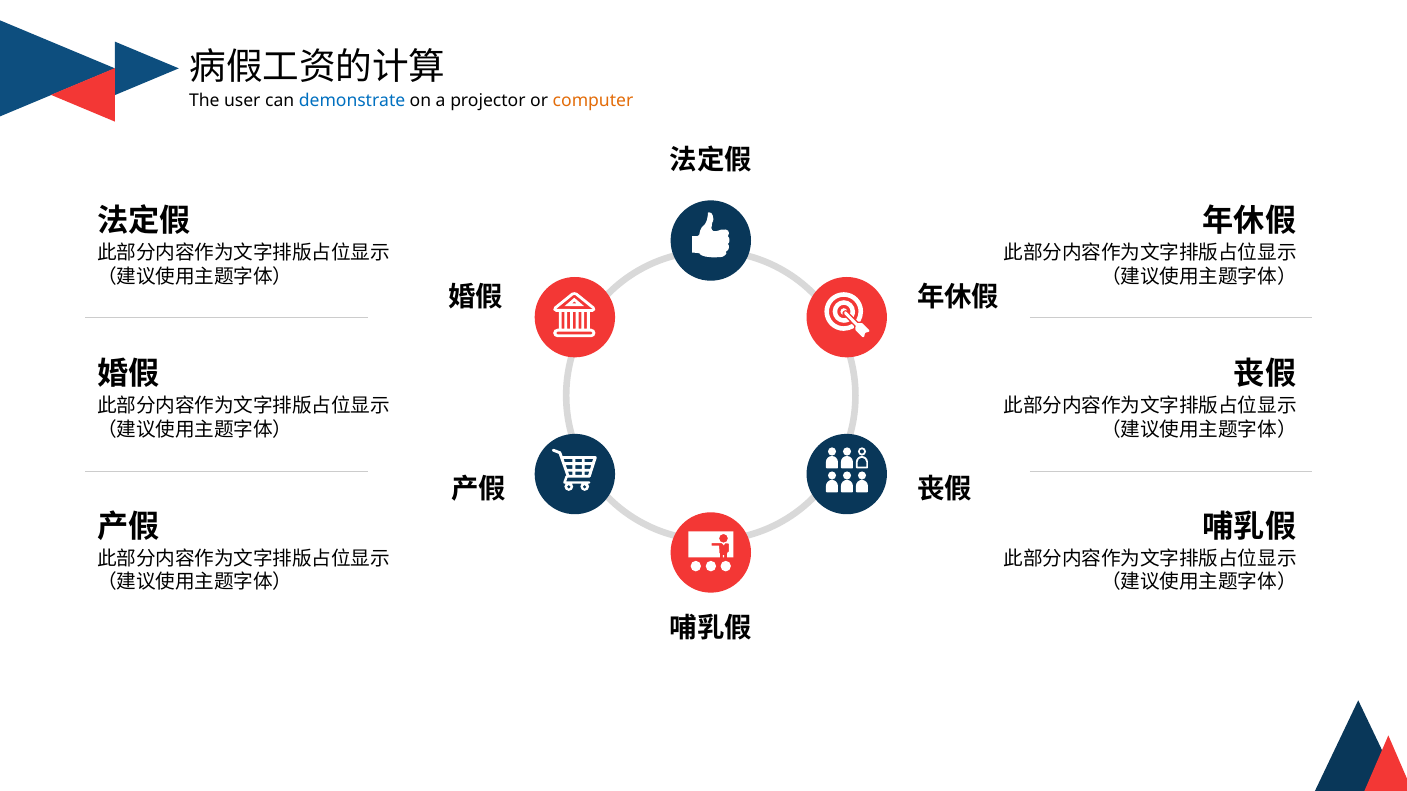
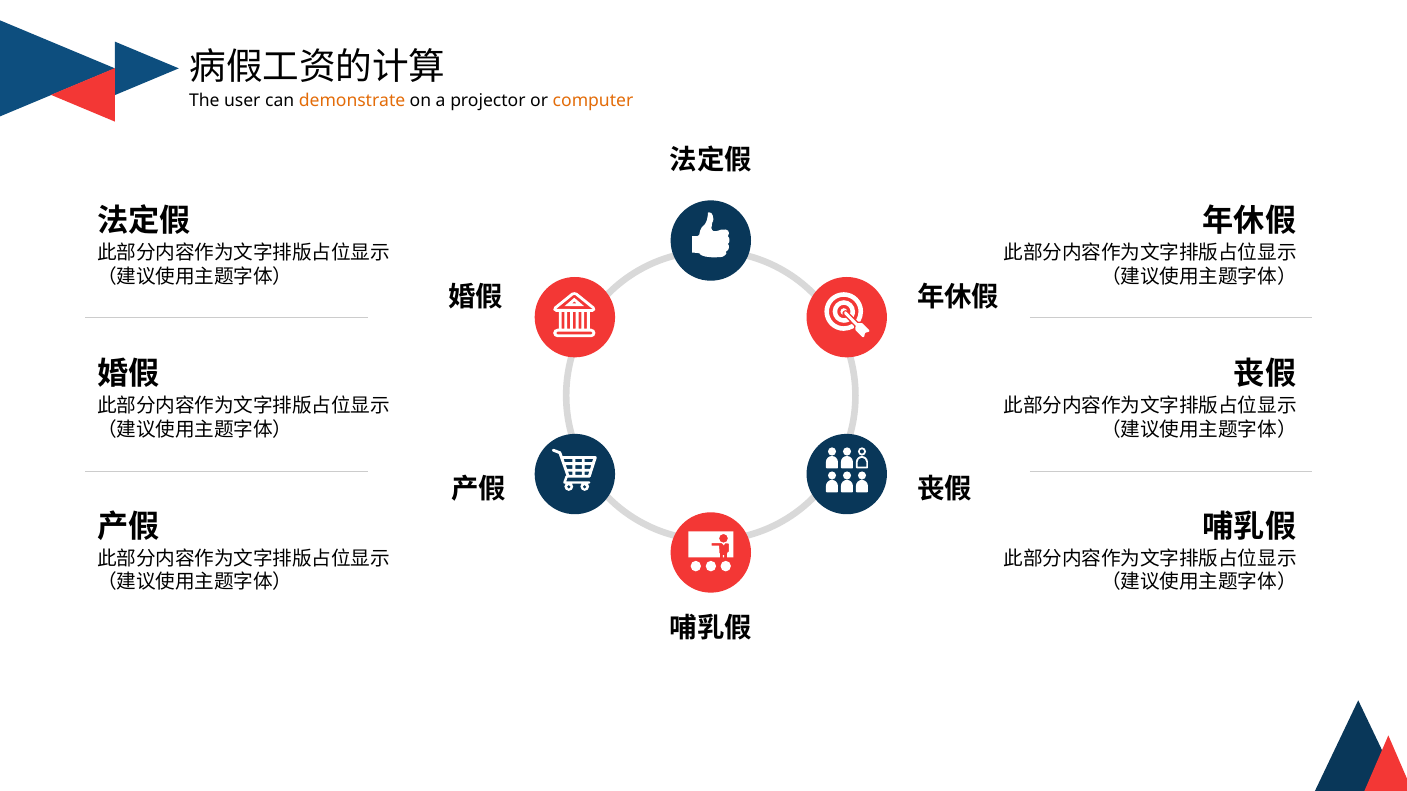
demonstrate colour: blue -> orange
